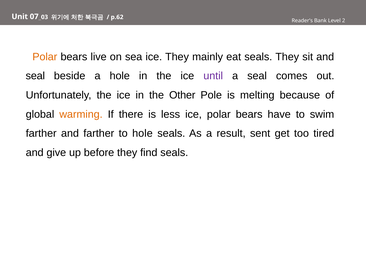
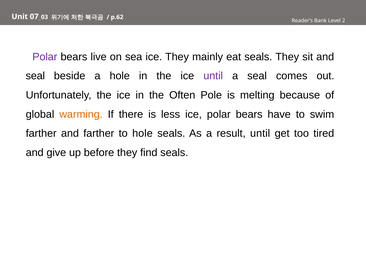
Polar at (45, 57) colour: orange -> purple
Other: Other -> Often
result sent: sent -> until
